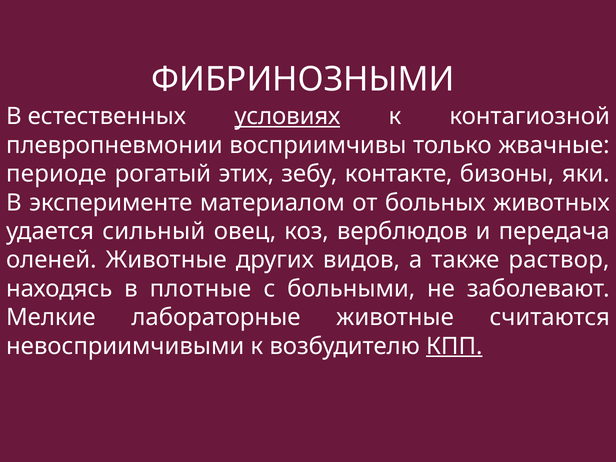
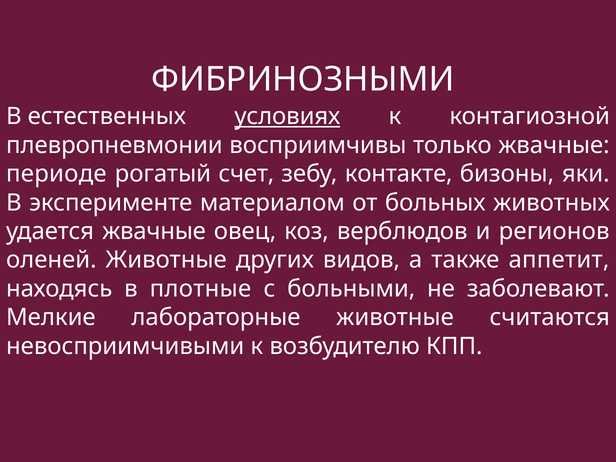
этих: этих -> счет
удается сильный: сильный -> жвачные
передача: передача -> регионов
раствор: раствор -> аппетит
КПП underline: present -> none
